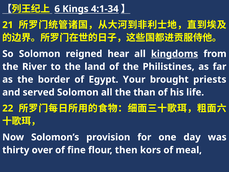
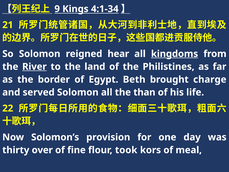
6: 6 -> 9
River underline: none -> present
Your: Your -> Beth
priests: priests -> charge
then: then -> took
